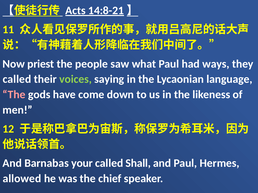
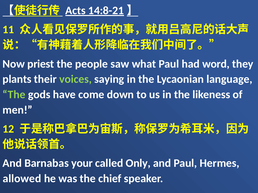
ways: ways -> word
called at (17, 79): called -> plants
The at (14, 95) colour: pink -> light green
Shall: Shall -> Only
